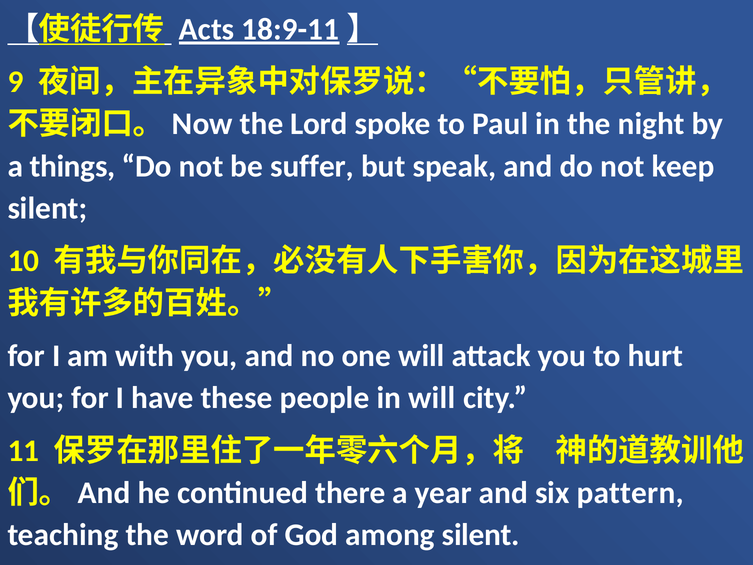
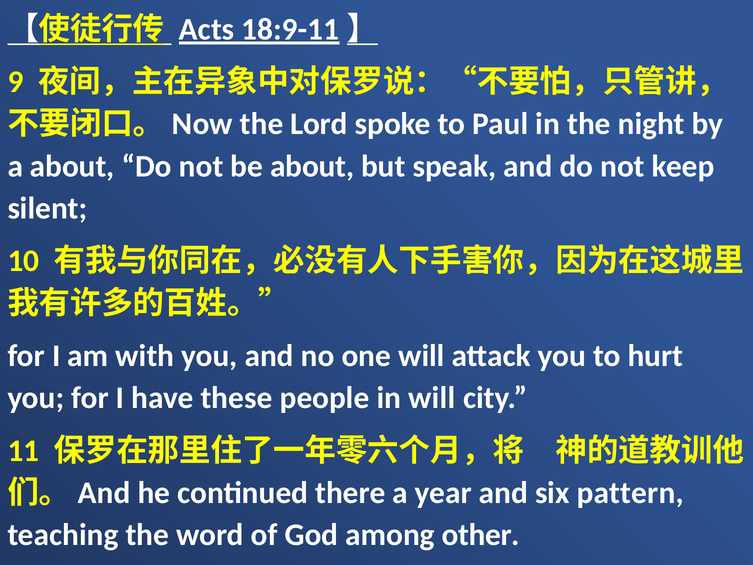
a things: things -> about
be suffer: suffer -> about
among silent: silent -> other
